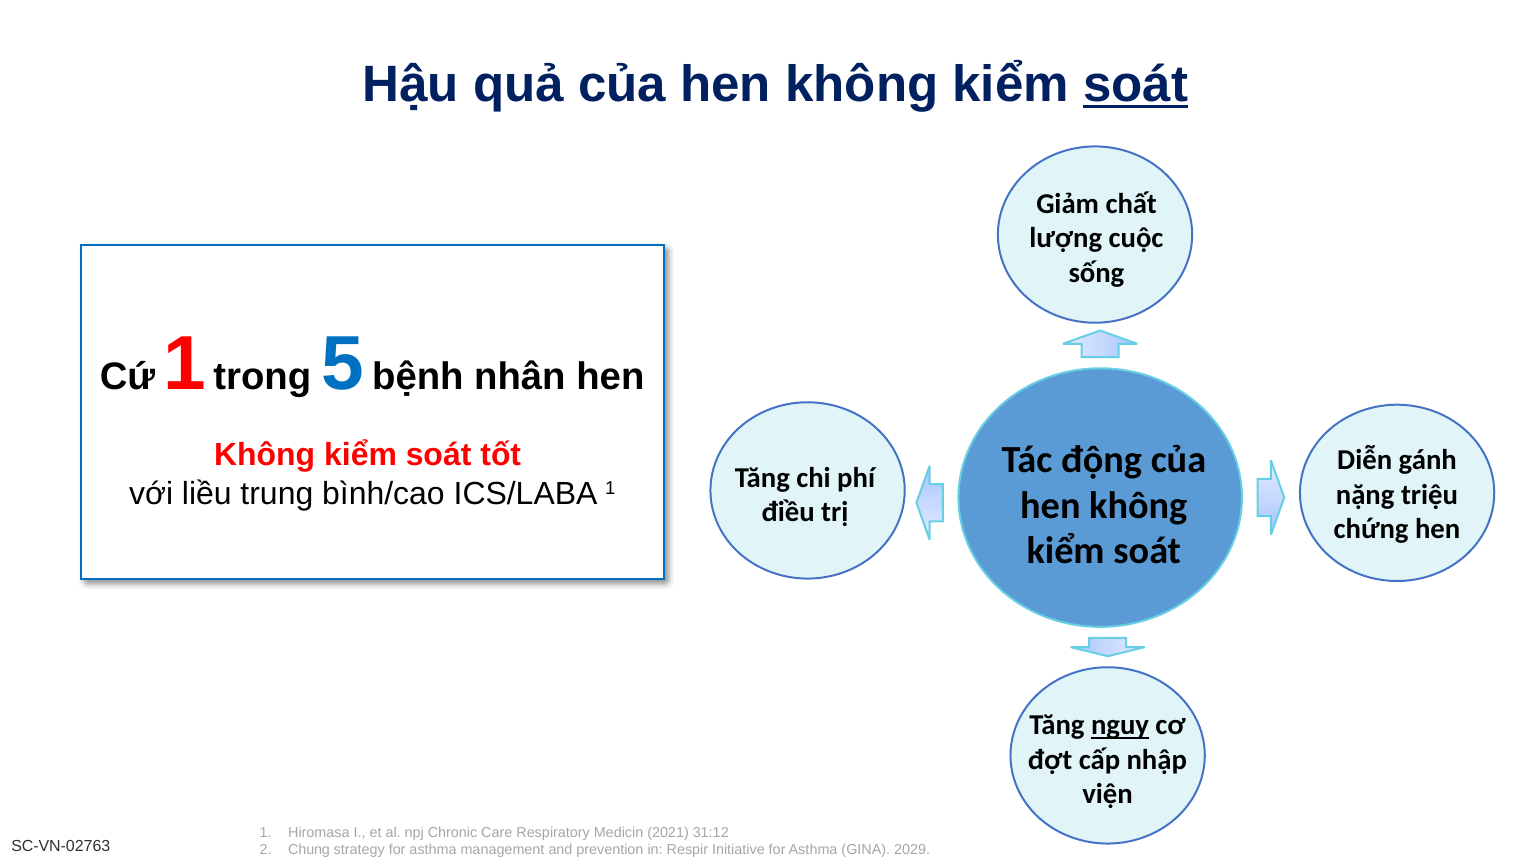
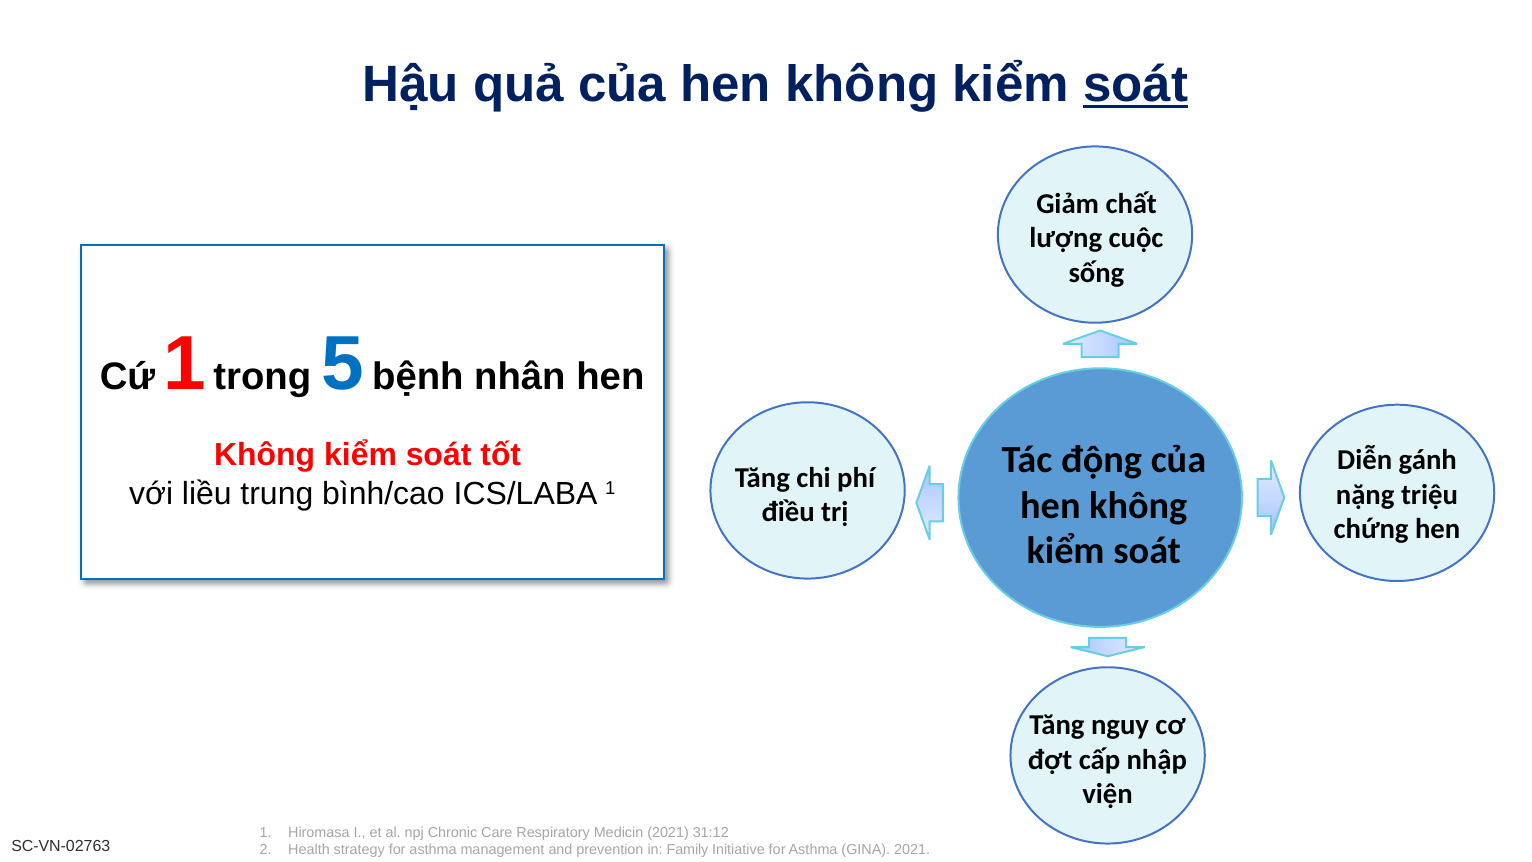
nguy underline: present -> none
Chung: Chung -> Health
Respir: Respir -> Family
GINA 2029: 2029 -> 2021
